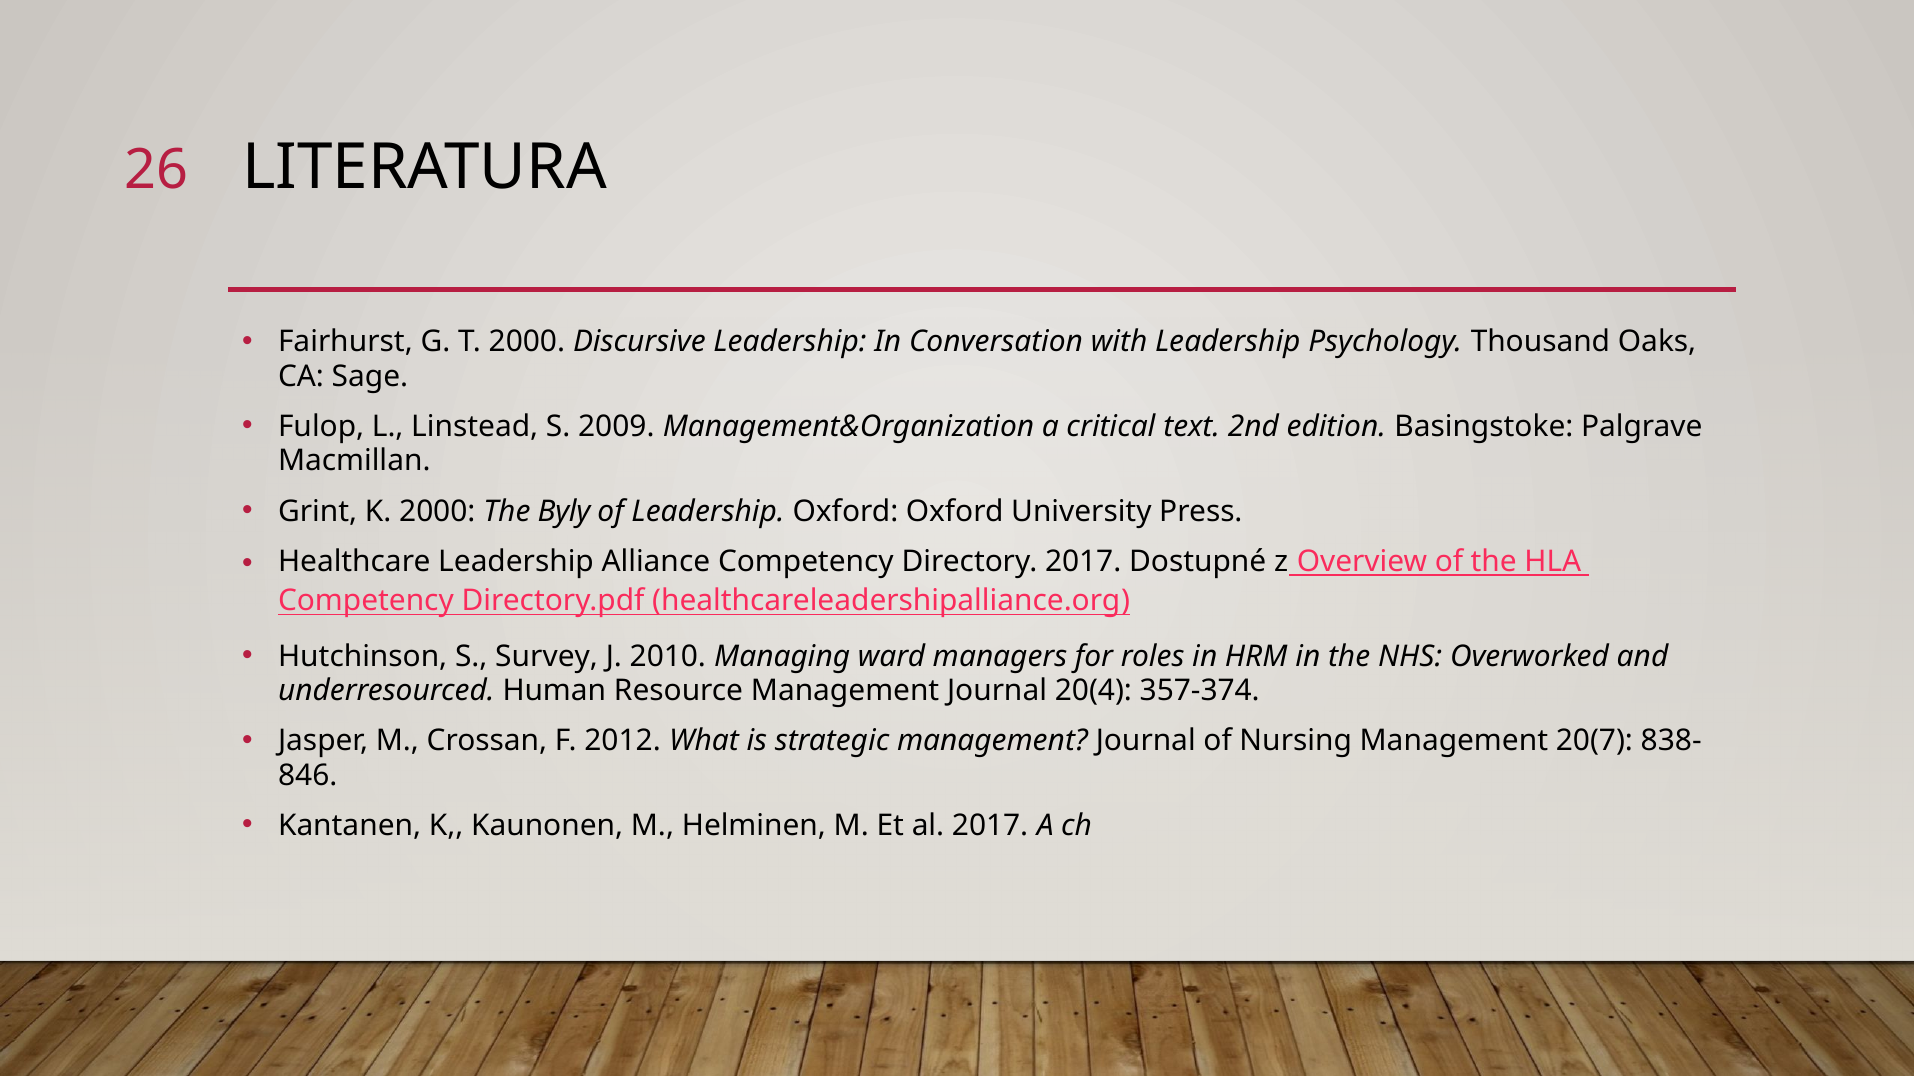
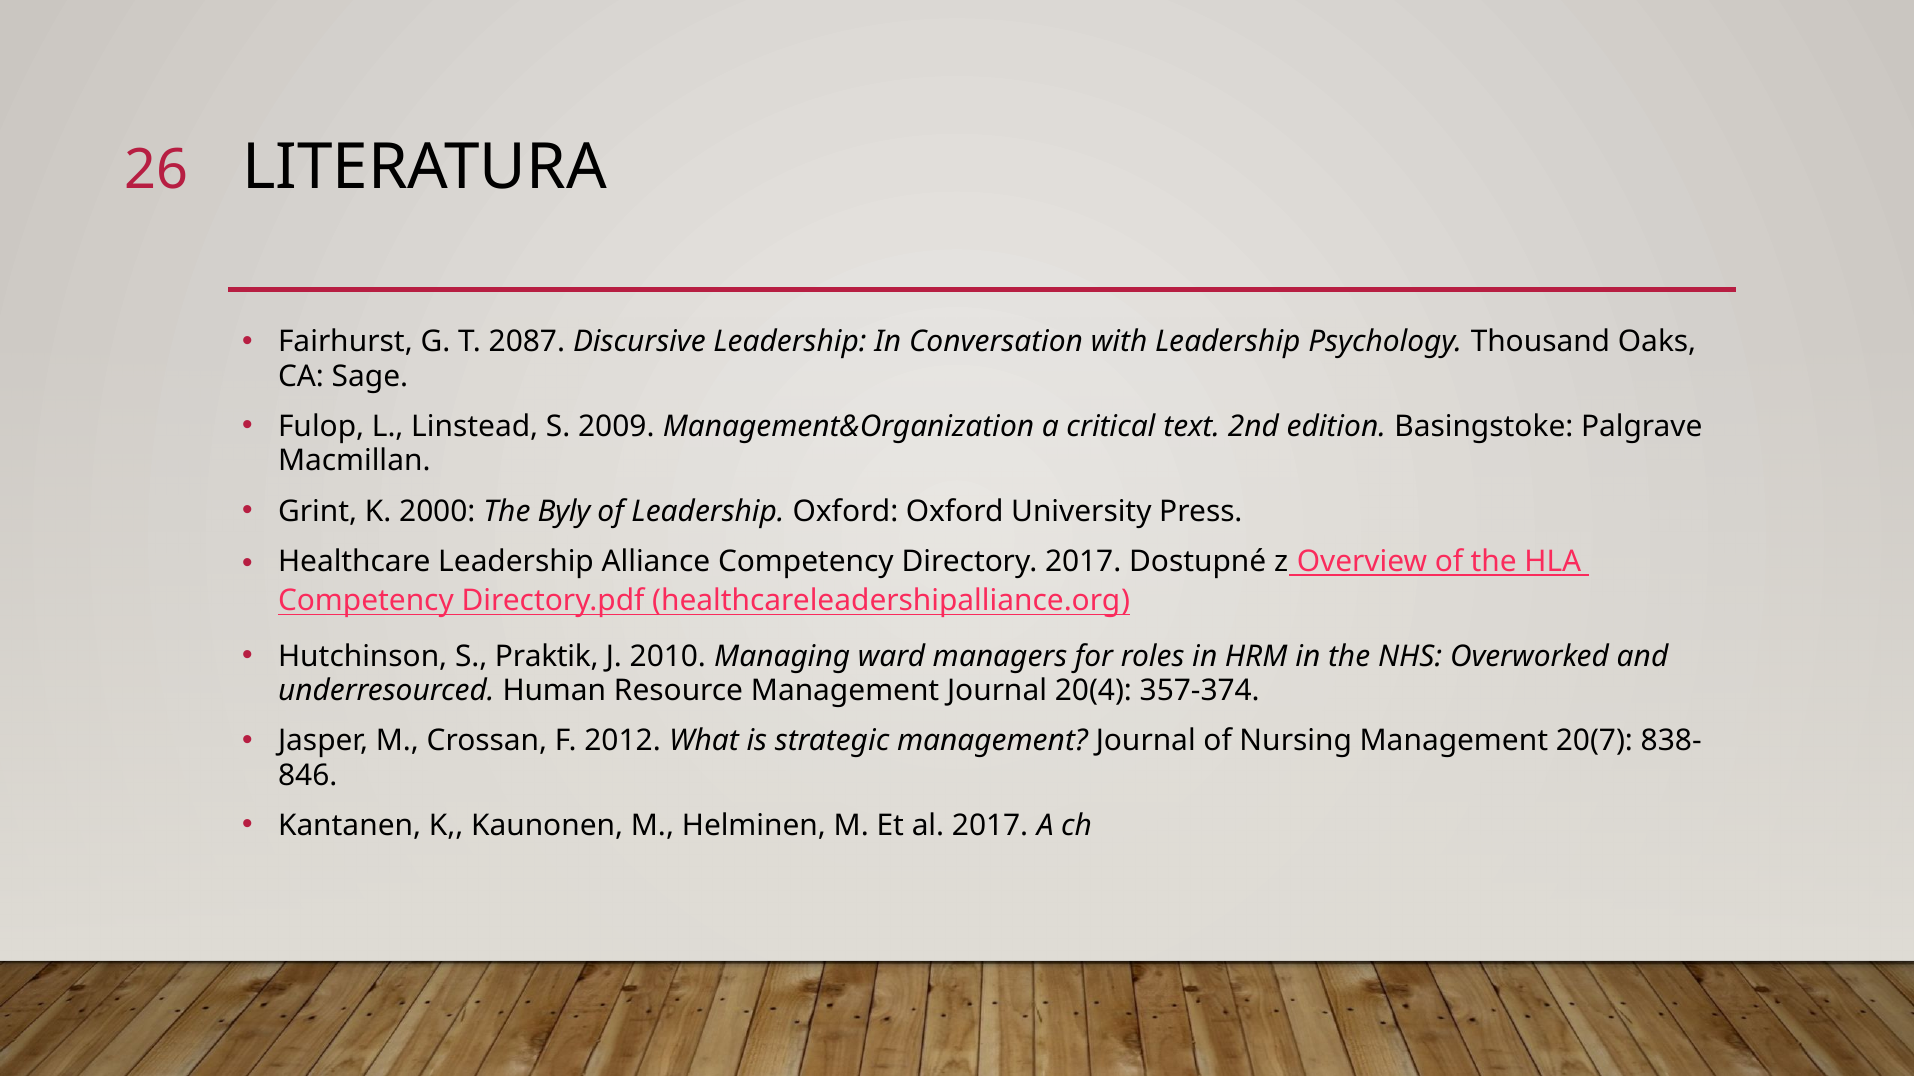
T 2000: 2000 -> 2087
Survey: Survey -> Praktik
